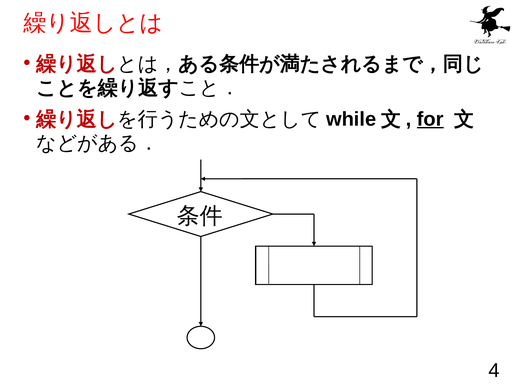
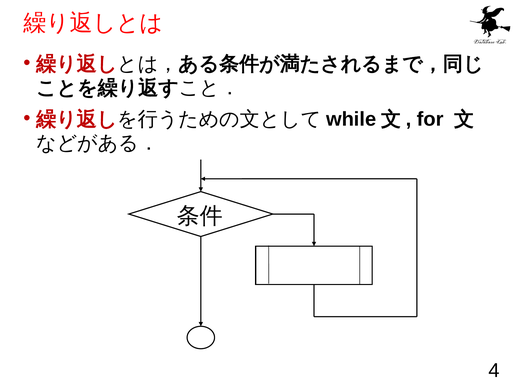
for underline: present -> none
